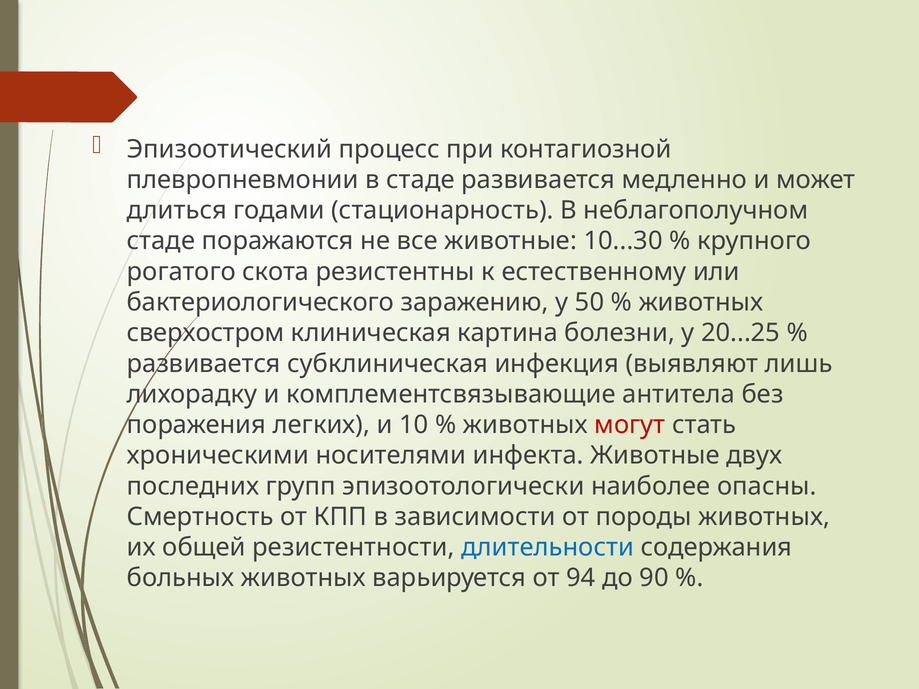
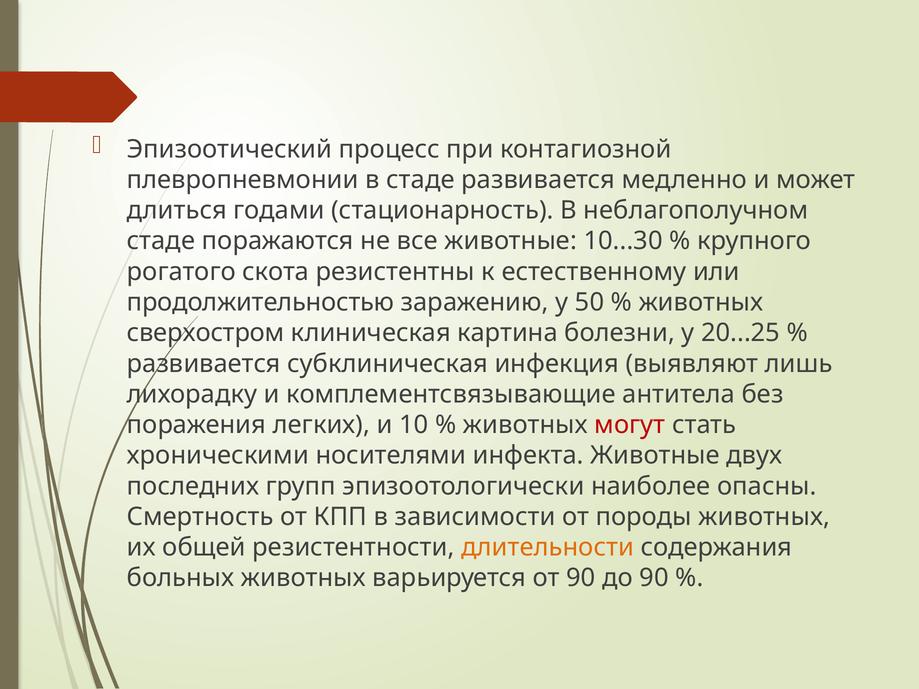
бактериологического: бактериологического -> продолжительностью
длительности colour: blue -> orange
от 94: 94 -> 90
